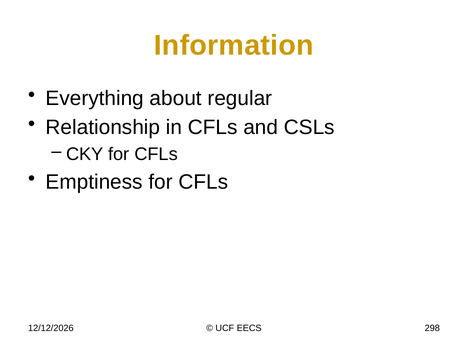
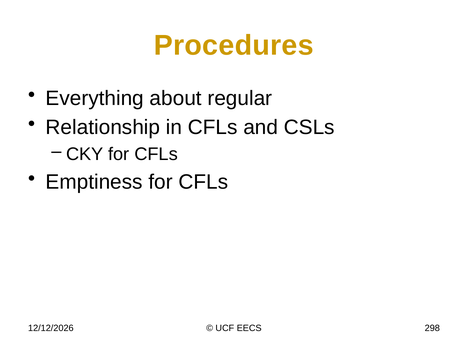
Information: Information -> Procedures
